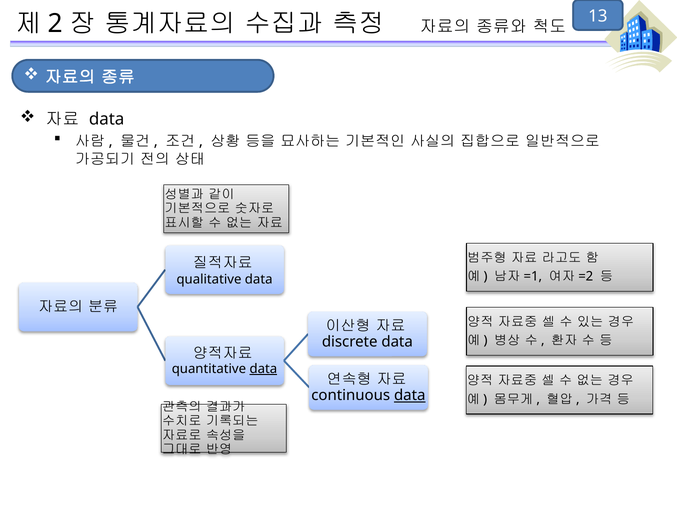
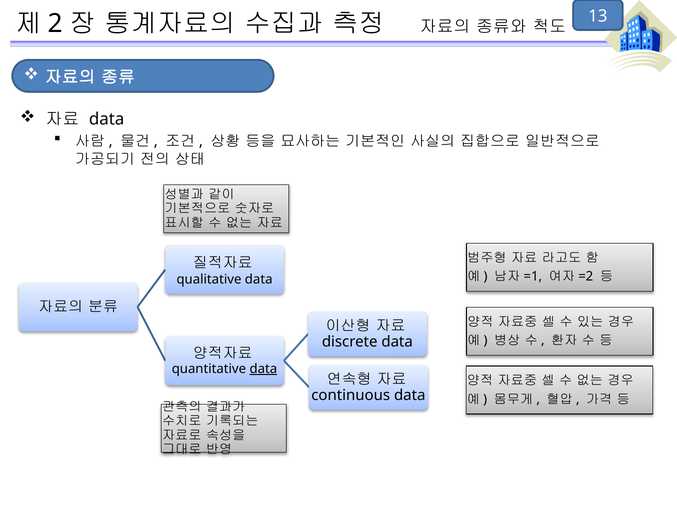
data at (410, 395) underline: present -> none
